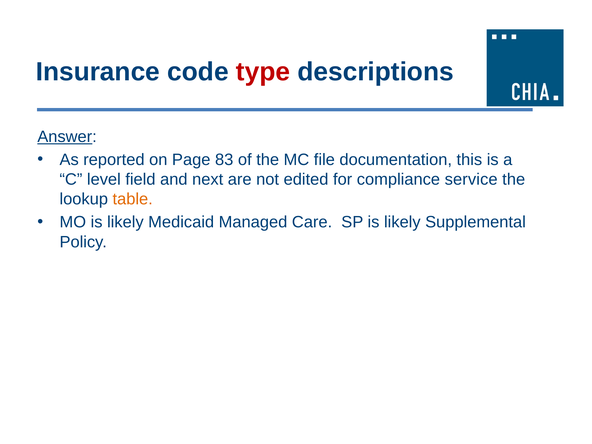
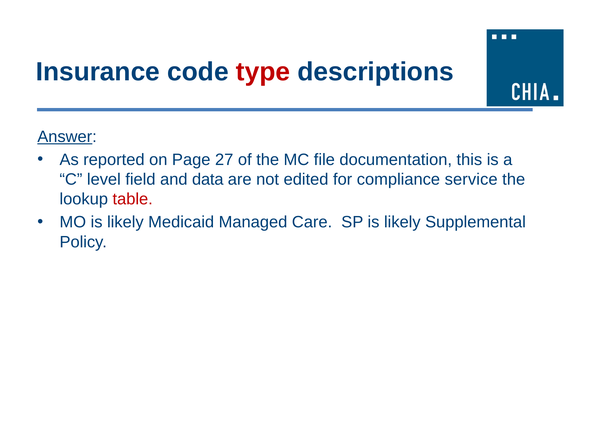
83: 83 -> 27
next: next -> data
table colour: orange -> red
